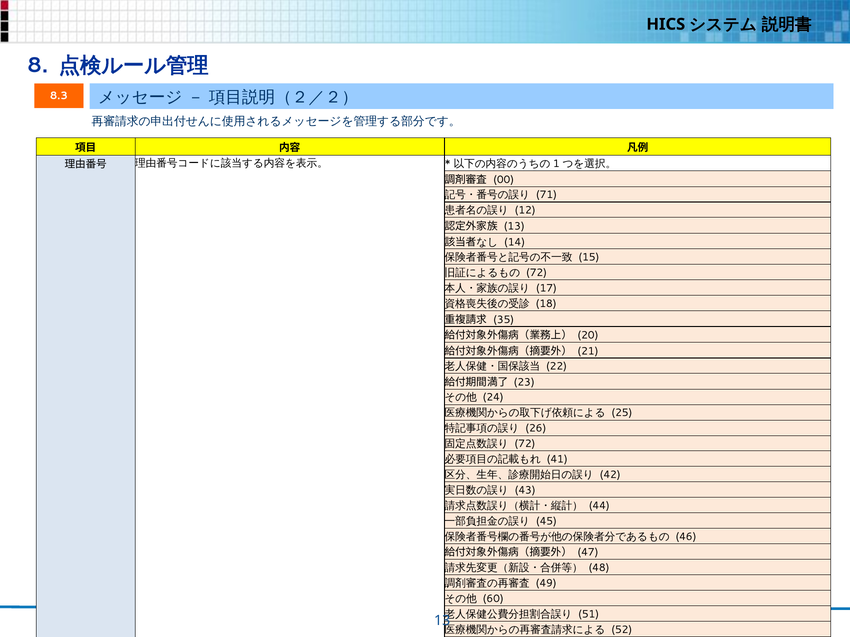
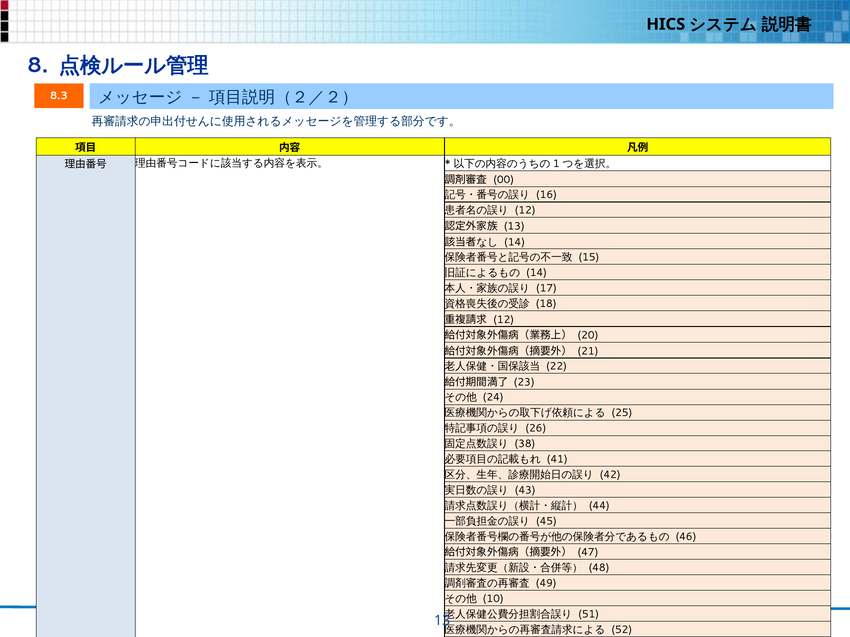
71: 71 -> 16
72 at (537, 273): 72 -> 14
35 at (504, 320): 35 -> 12
72 at (525, 444): 72 -> 38
60 at (493, 599): 60 -> 10
